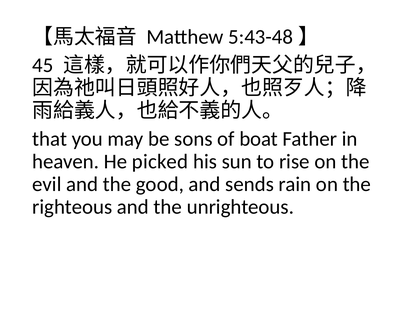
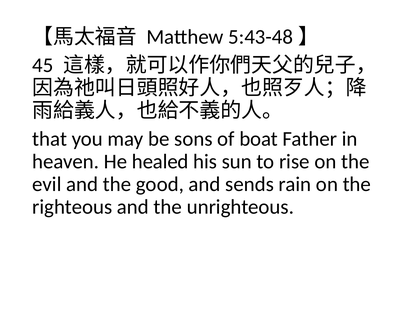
picked: picked -> healed
